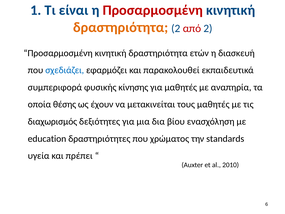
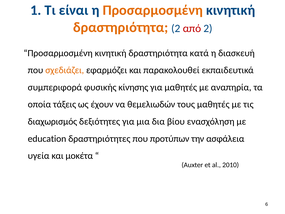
Προσαρμοσμένη at (153, 10) colour: red -> orange
ετών: ετών -> κατά
σχεδιάζει colour: blue -> orange
θέσης: θέσης -> τάξεις
μετακινείται: μετακινείται -> θεμελιωδών
χρώματος: χρώματος -> προτύπων
standards: standards -> ασφάλεια
πρέπει: πρέπει -> μοκέτα
